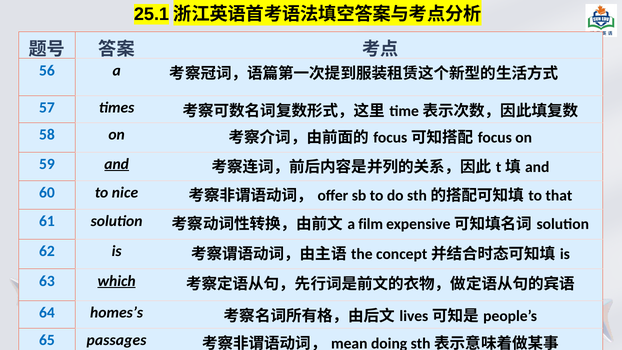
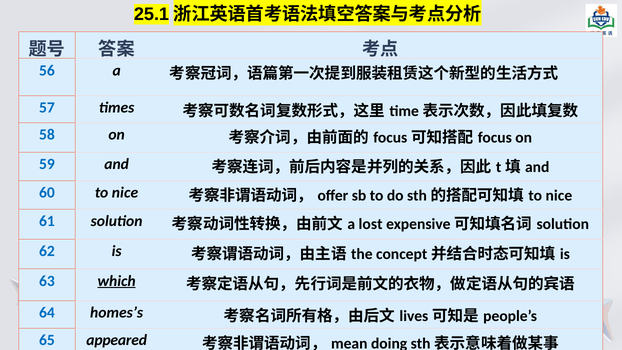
and at (117, 164) underline: present -> none
that at (559, 196): that -> nice
film: film -> lost
passages: passages -> appeared
